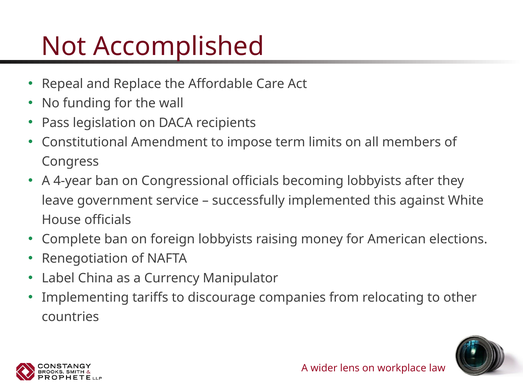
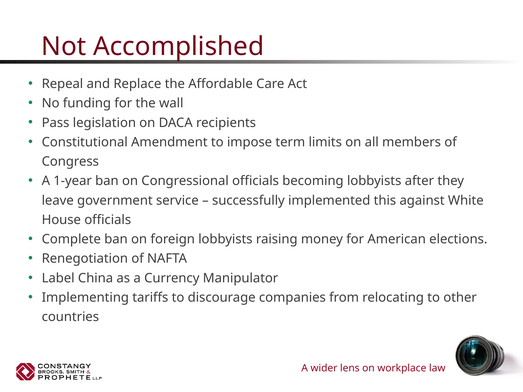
4-year: 4-year -> 1-year
